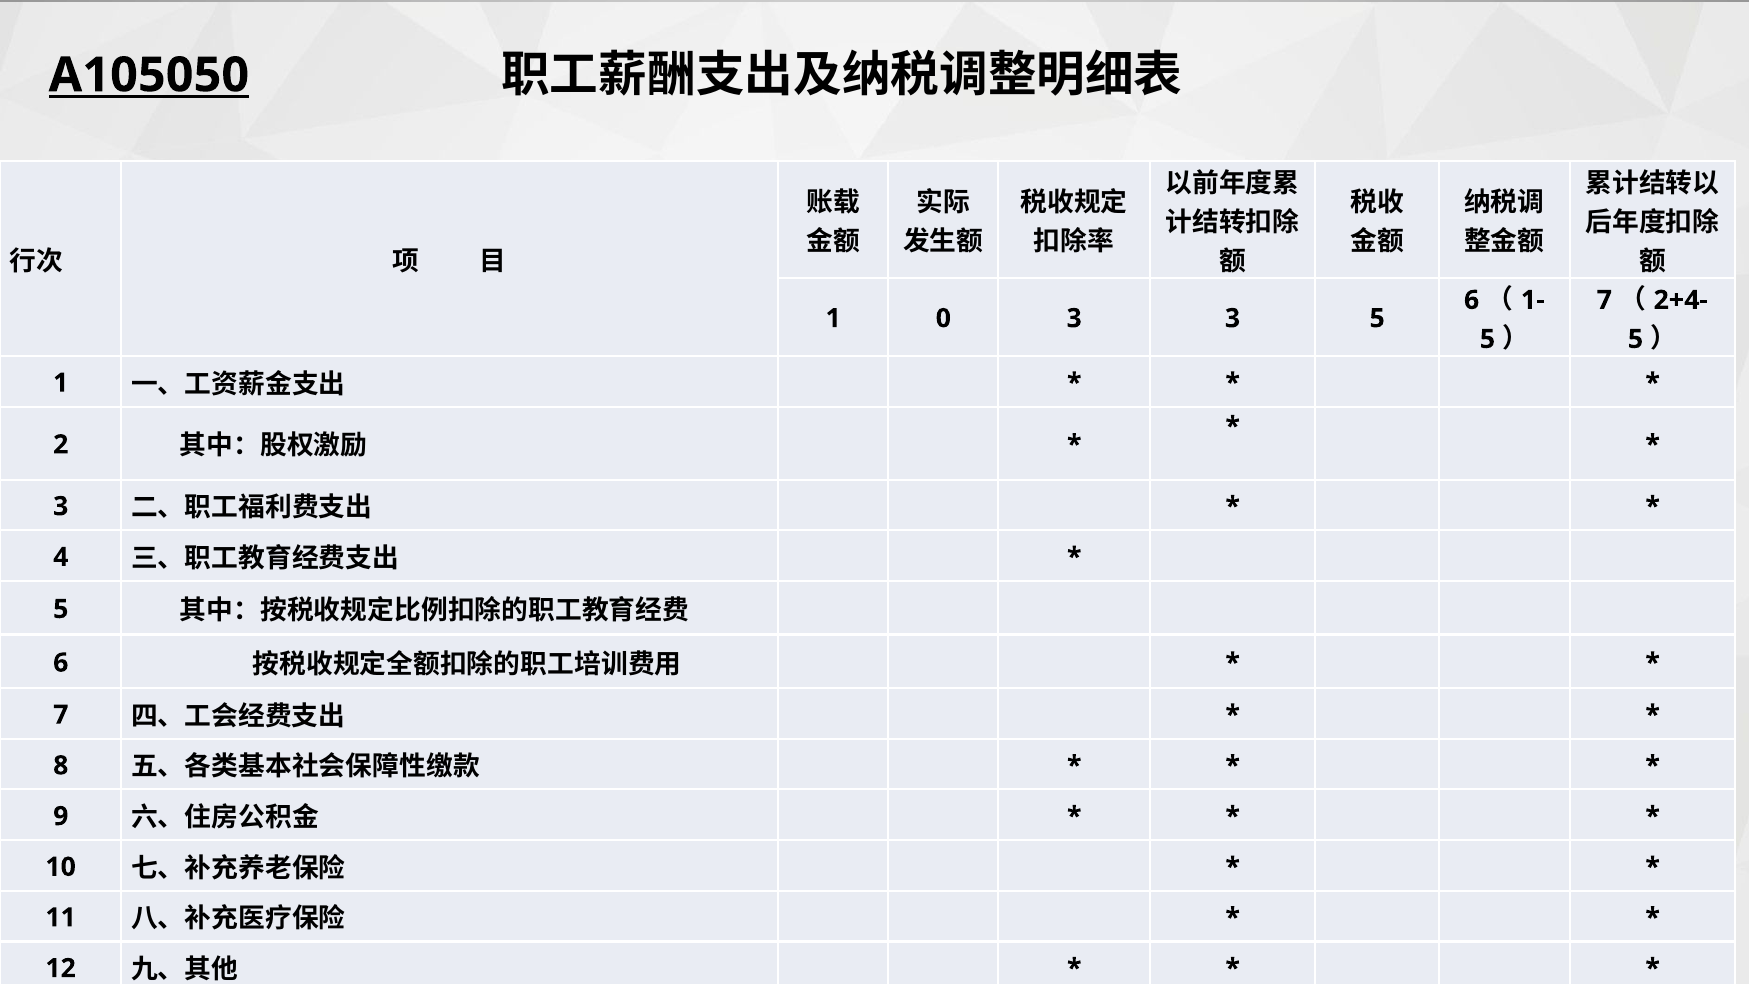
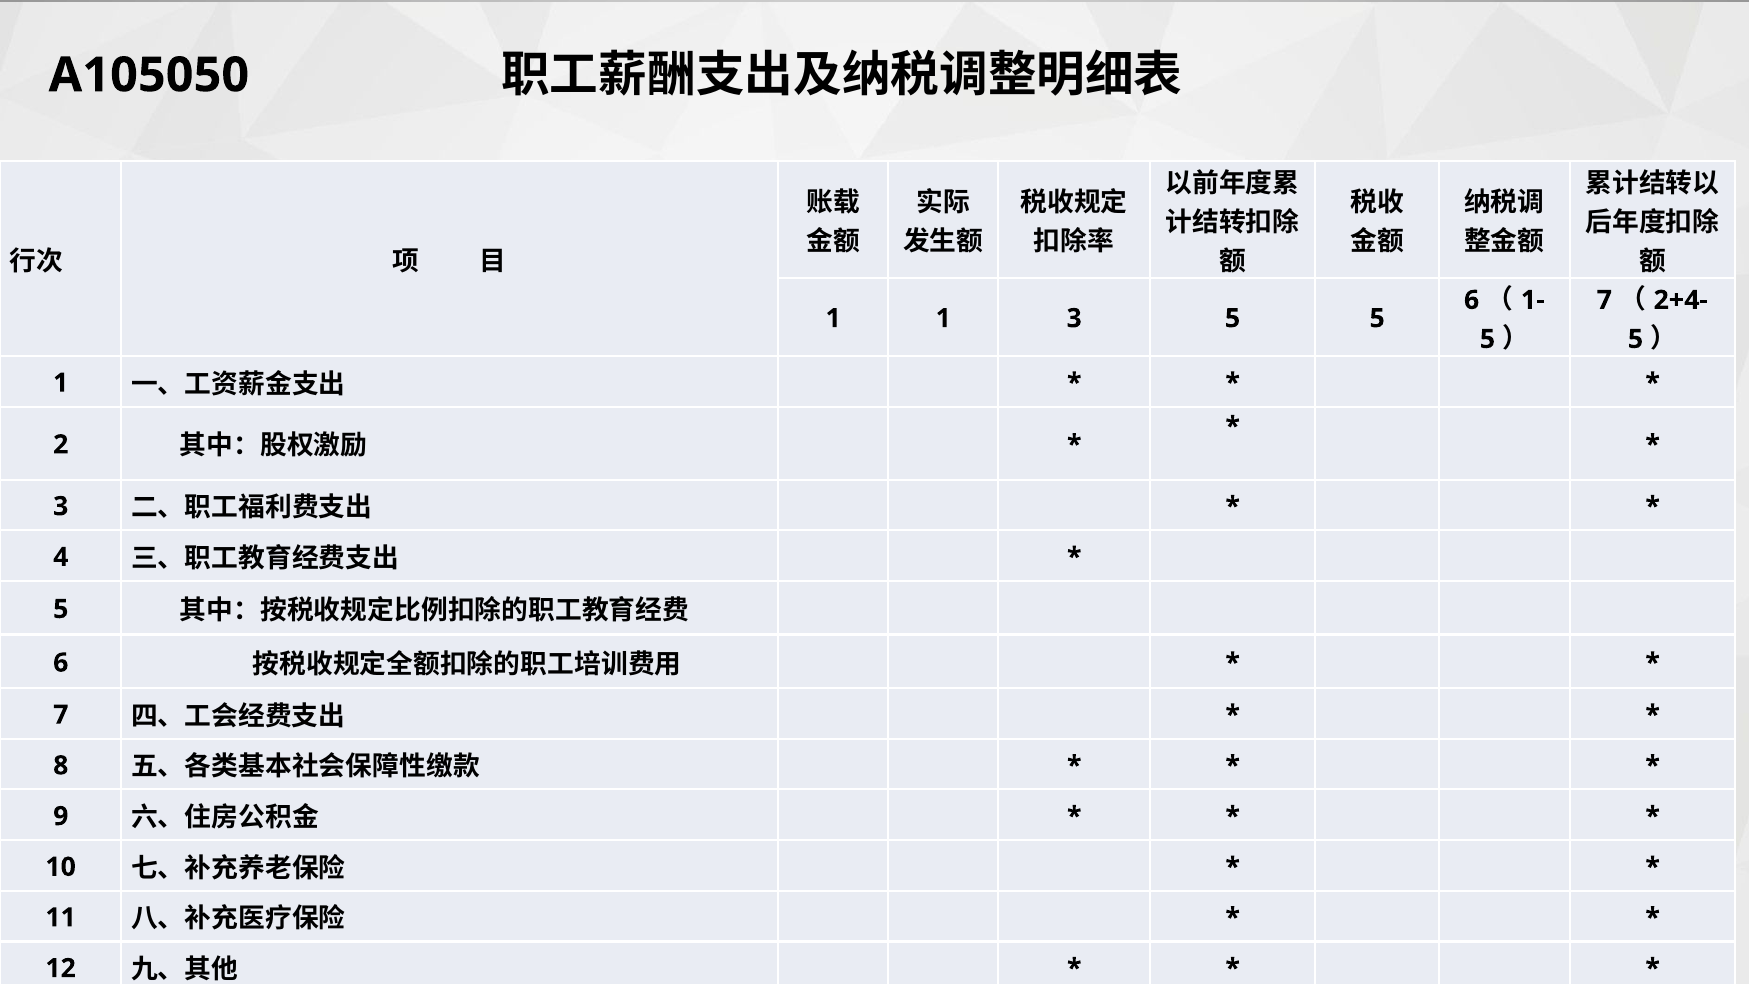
A105050 underline: present -> none
1 0: 0 -> 1
3 3: 3 -> 5
